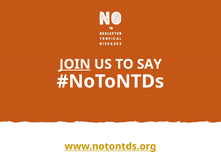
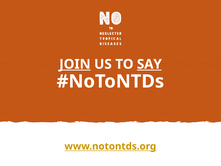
SAY underline: none -> present
